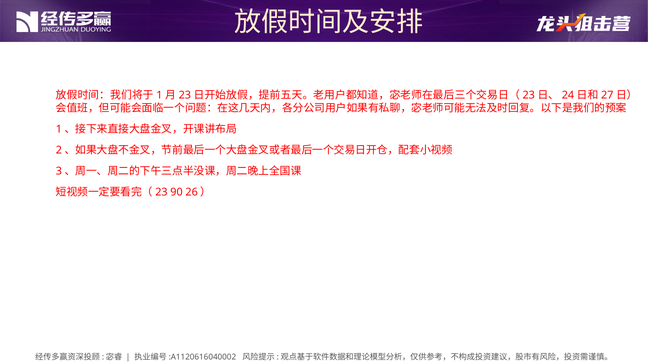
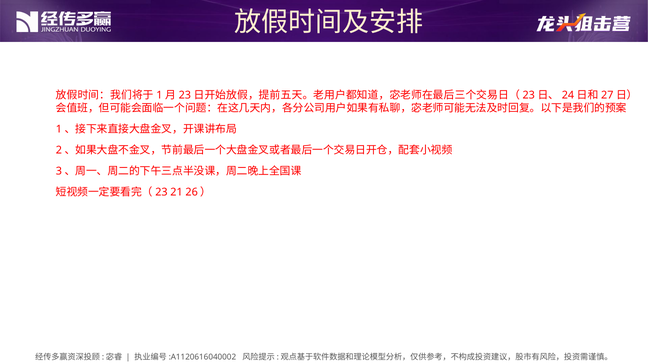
90: 90 -> 21
